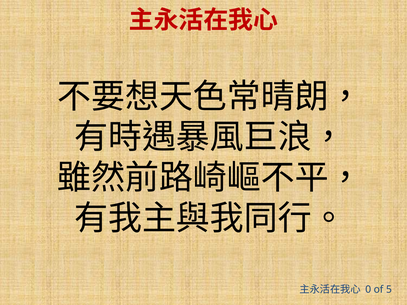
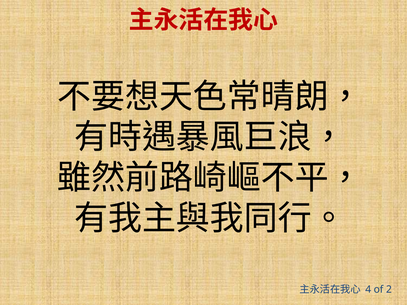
0: 0 -> 4
5: 5 -> 2
